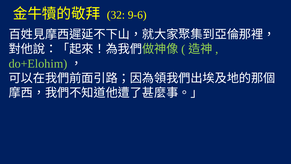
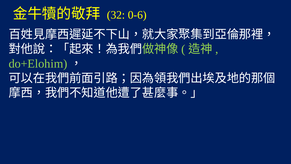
9-6: 9-6 -> 0-6
